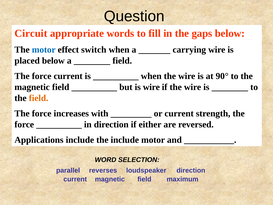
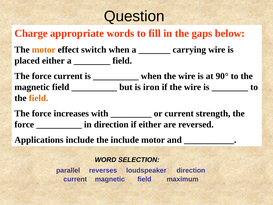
Circuit: Circuit -> Charge
motor at (44, 50) colour: blue -> orange
placed below: below -> either
is wire: wire -> iron
